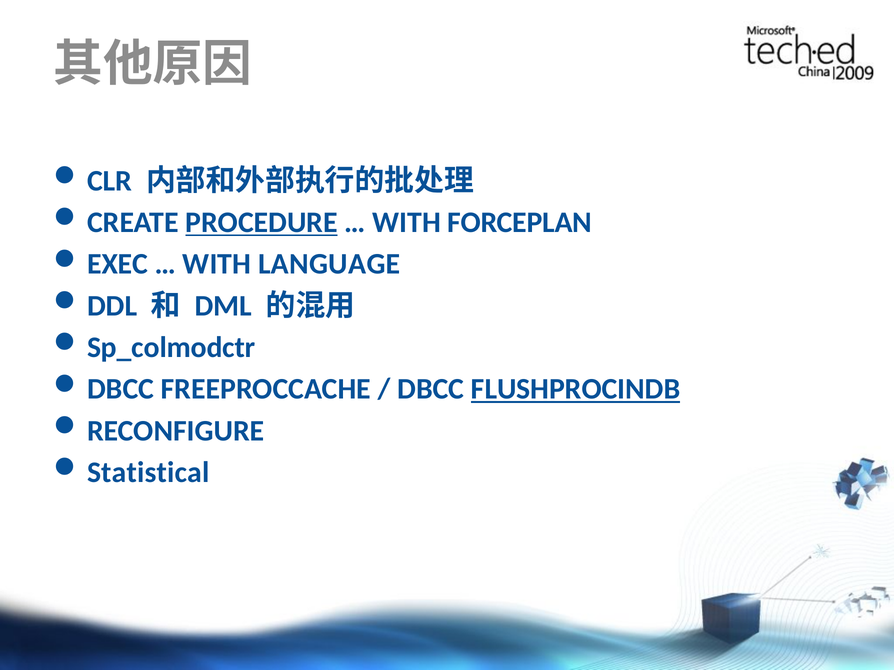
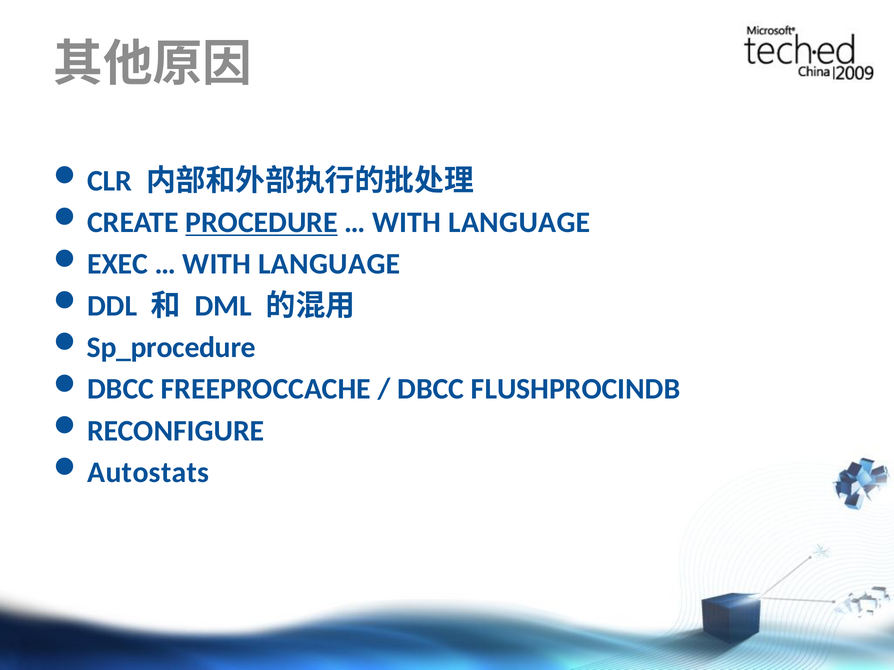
FORCEPLAN at (520, 223): FORCEPLAN -> LANGUAGE
Sp_colmodctr: Sp_colmodctr -> Sp_procedure
FLUSHPROCINDB underline: present -> none
Statistical: Statistical -> Autostats
